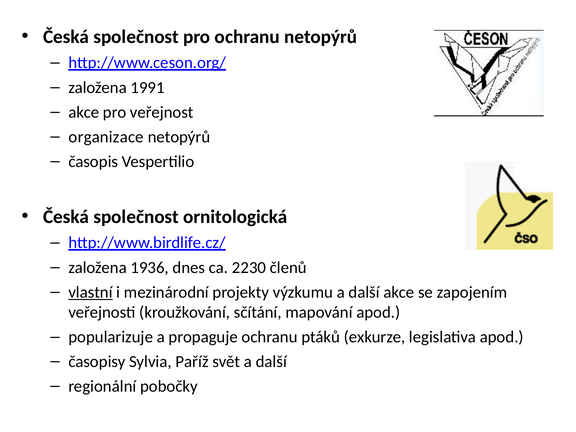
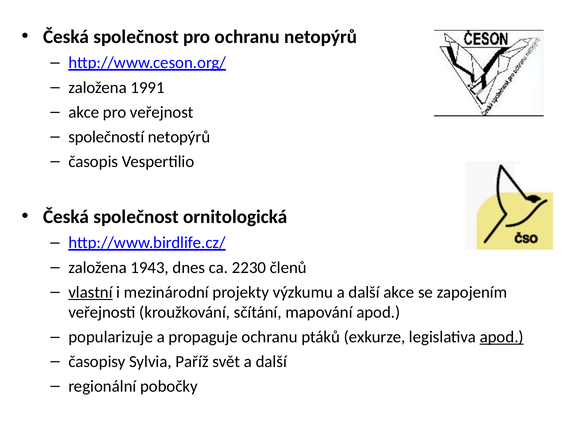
organizace: organizace -> společností
1936: 1936 -> 1943
apod at (502, 337) underline: none -> present
